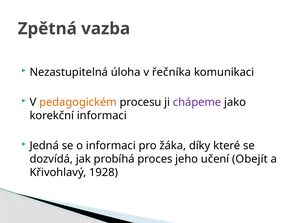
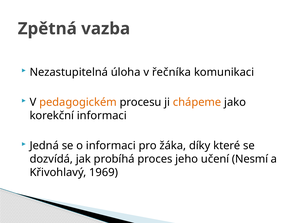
chápeme colour: purple -> orange
Obejít: Obejít -> Nesmí
1928: 1928 -> 1969
